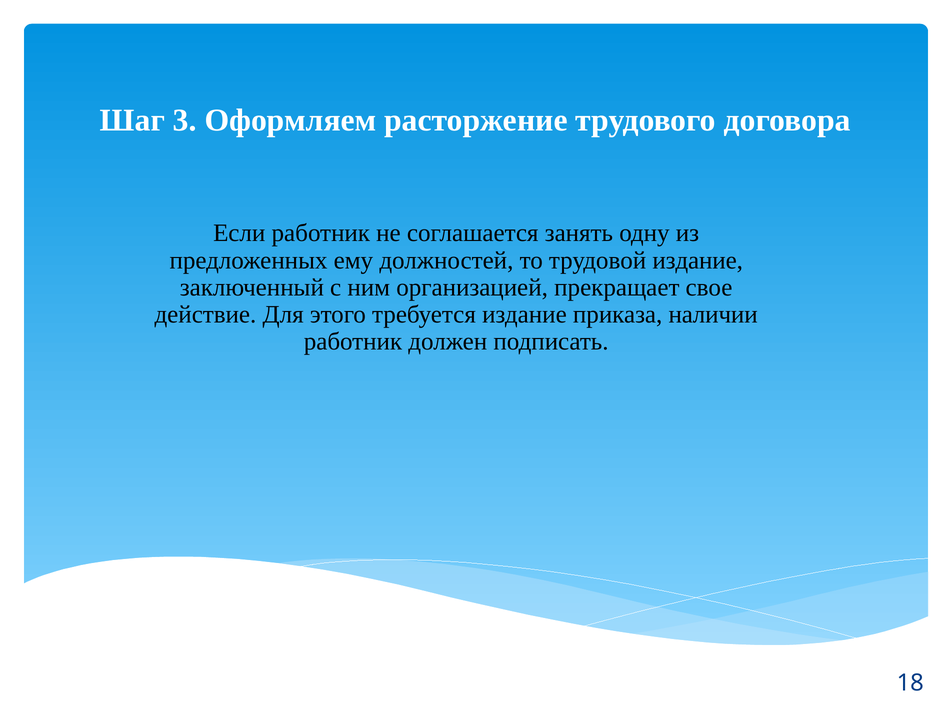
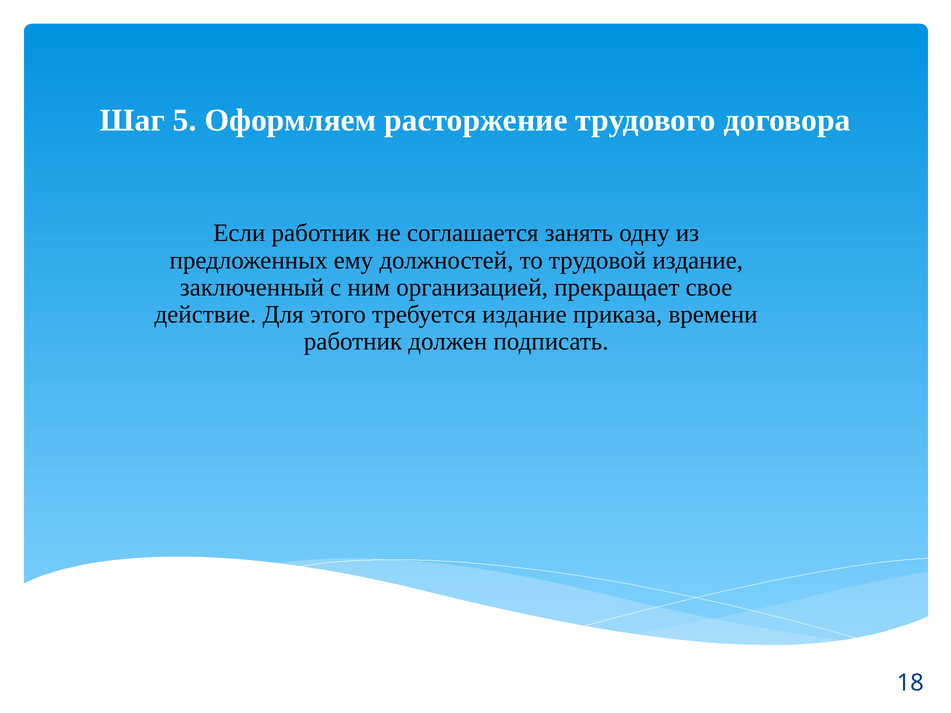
3: 3 -> 5
наличии: наличии -> времени
